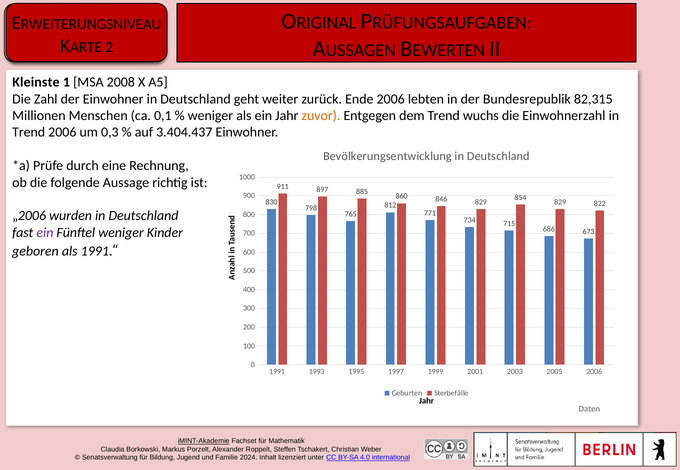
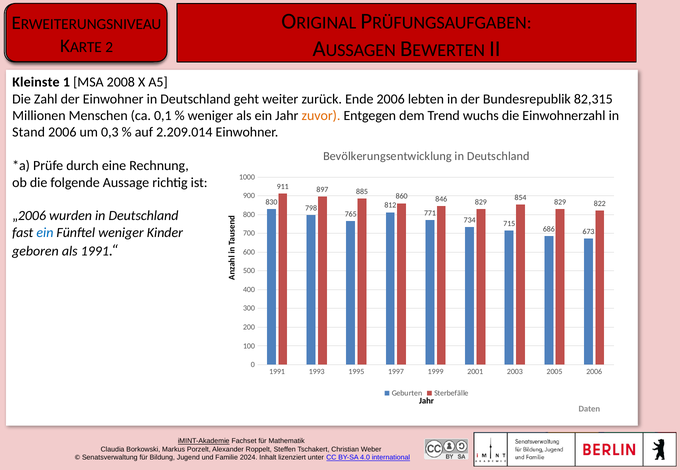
Trend at (29, 133): Trend -> Stand
3.404.437: 3.404.437 -> 2.209.014
ein at (45, 233) colour: purple -> blue
